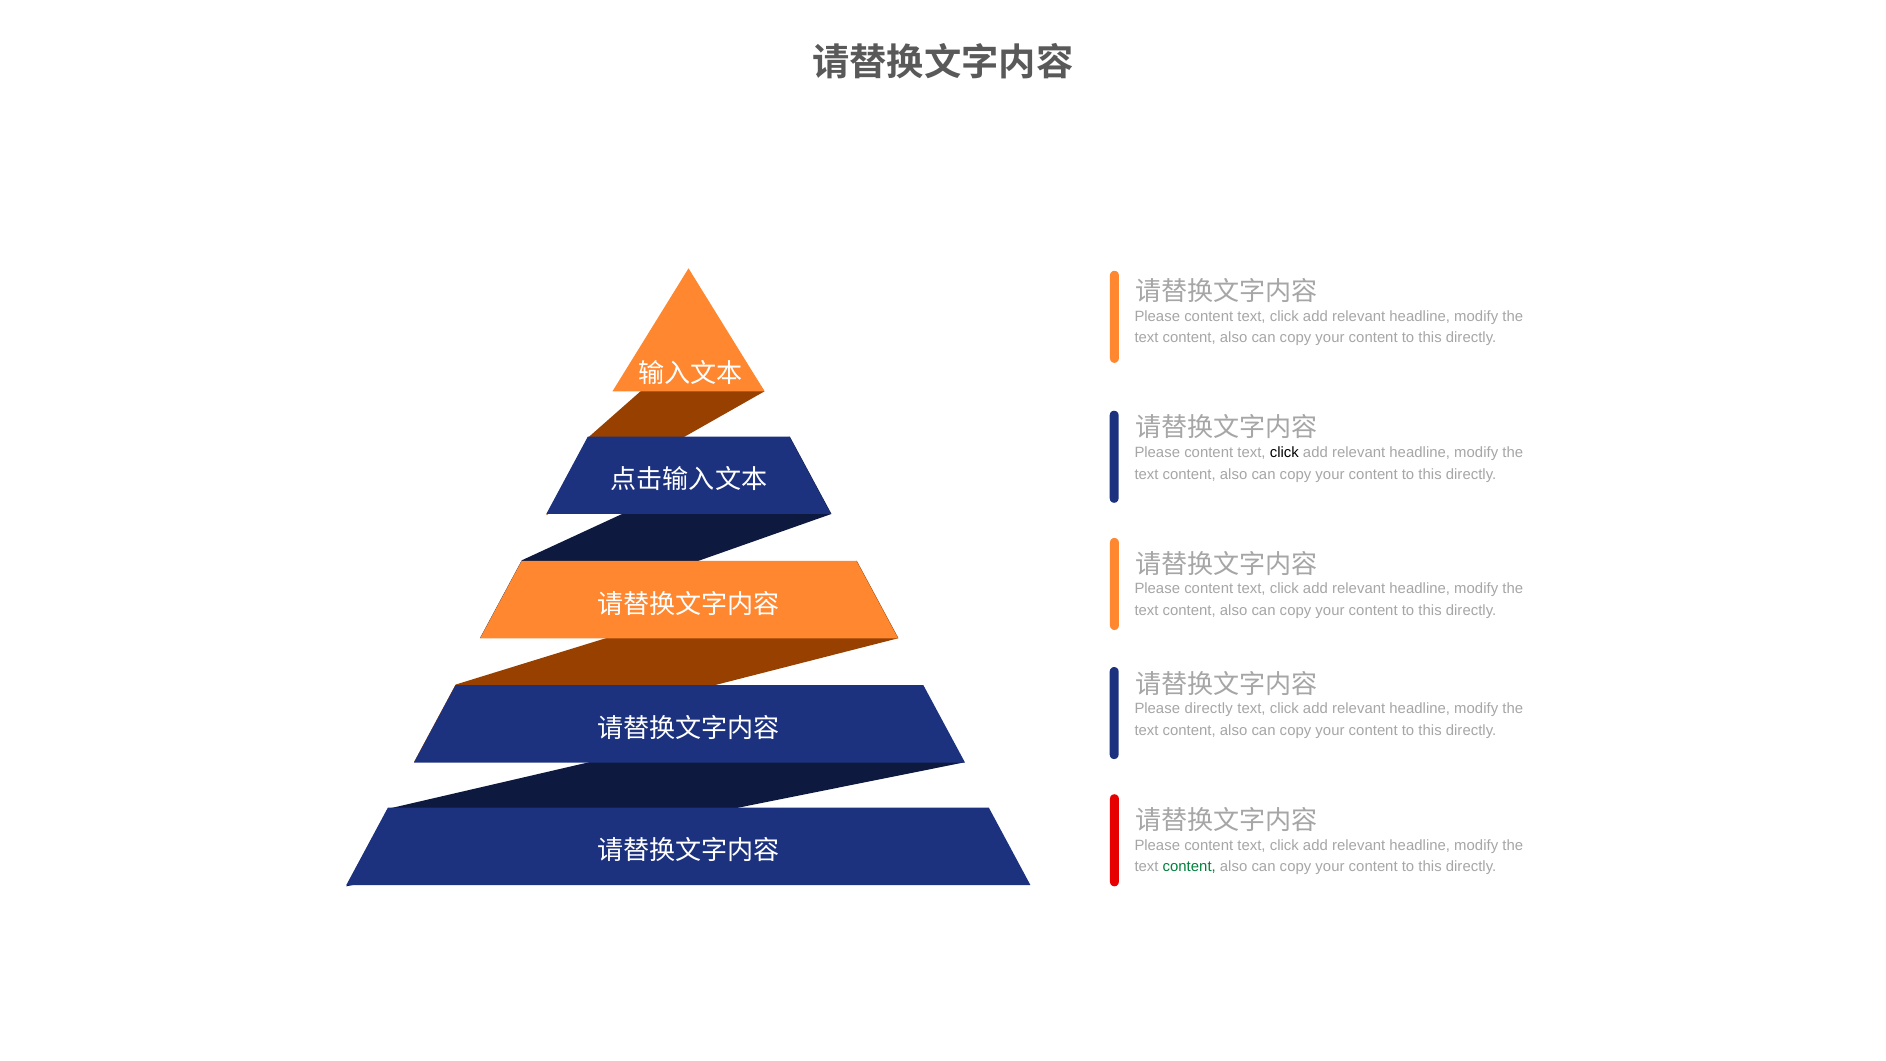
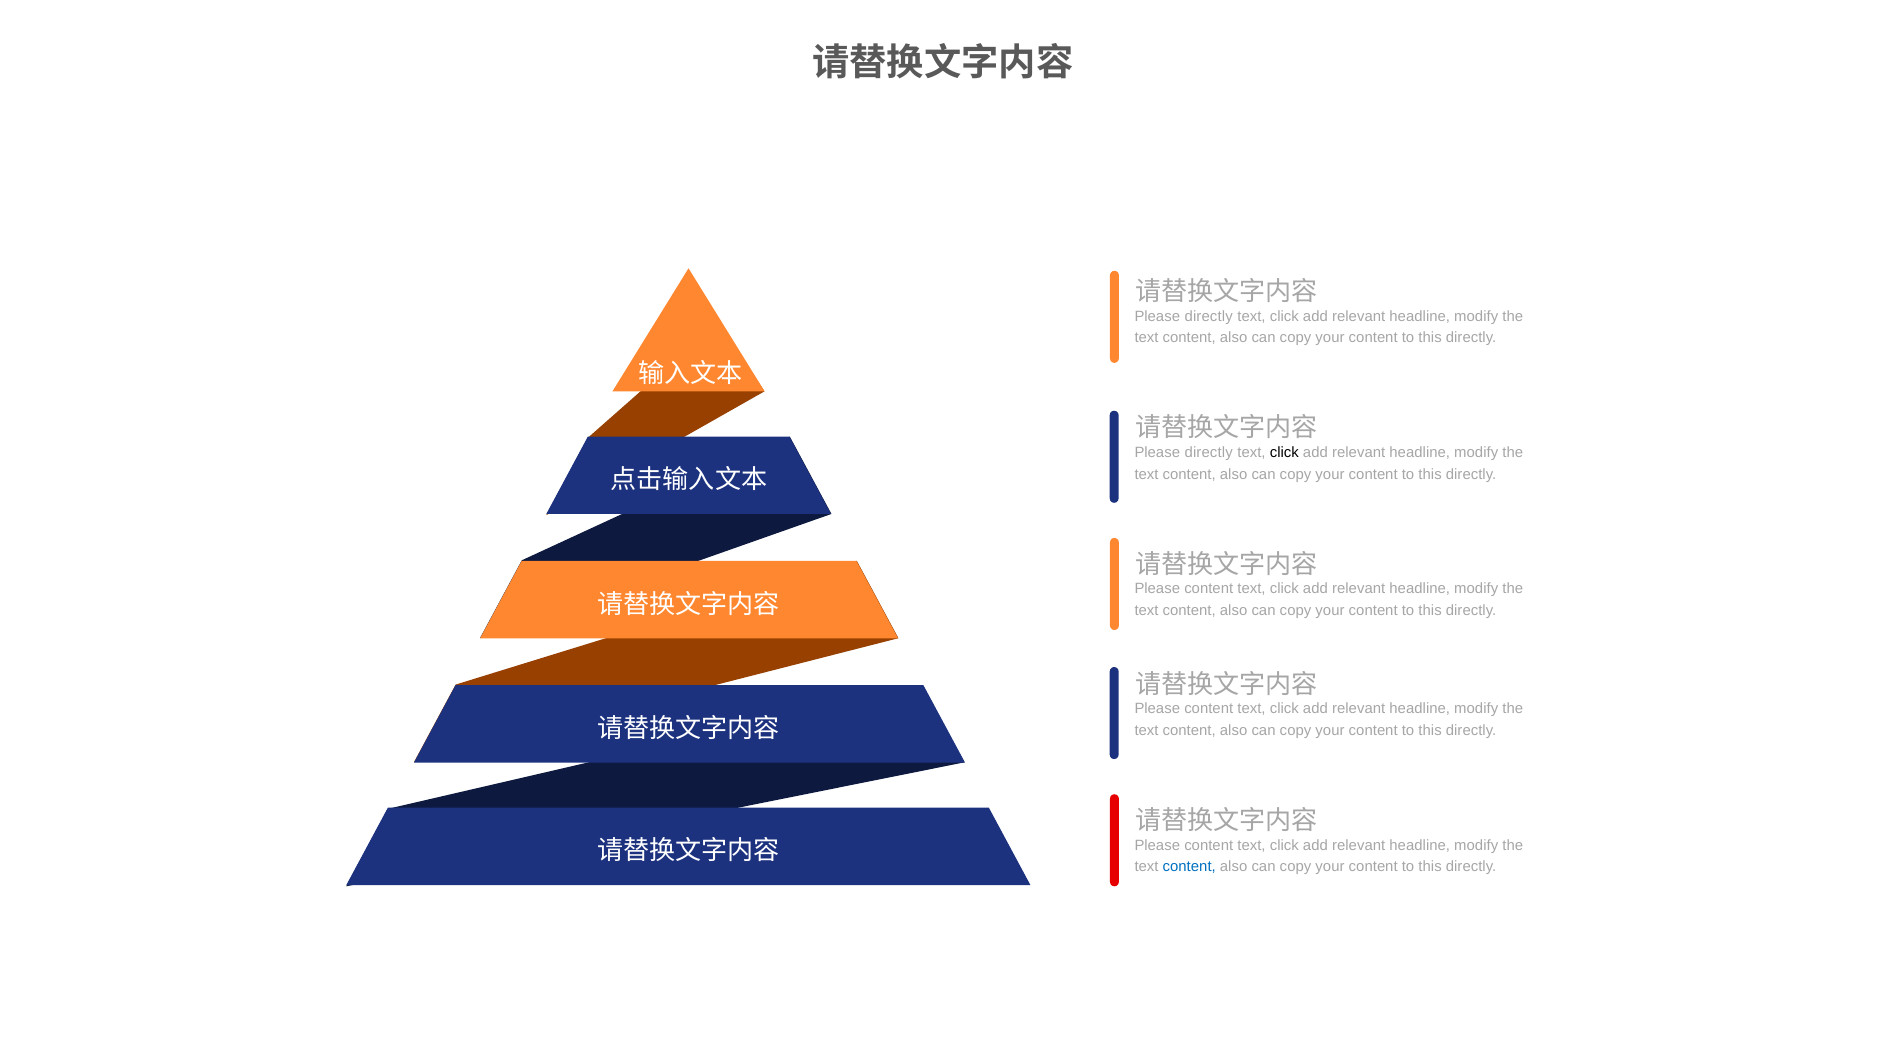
content at (1209, 317): content -> directly
content at (1209, 453): content -> directly
directly at (1209, 709): directly -> content
content at (1189, 866) colour: green -> blue
